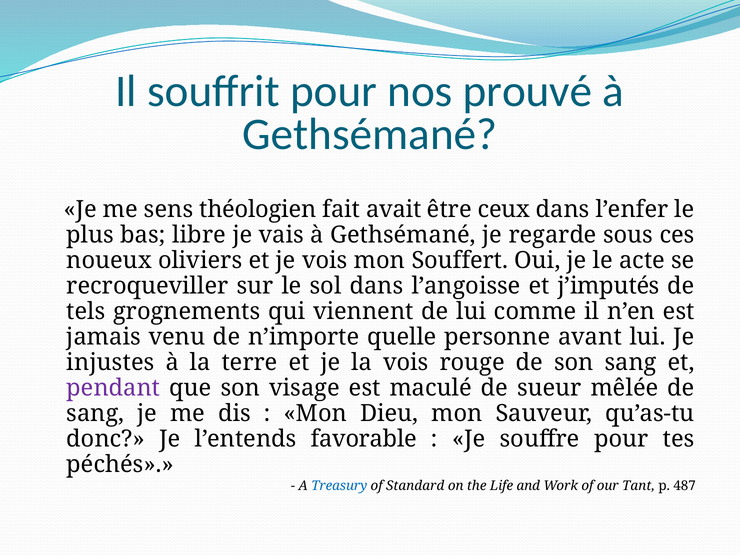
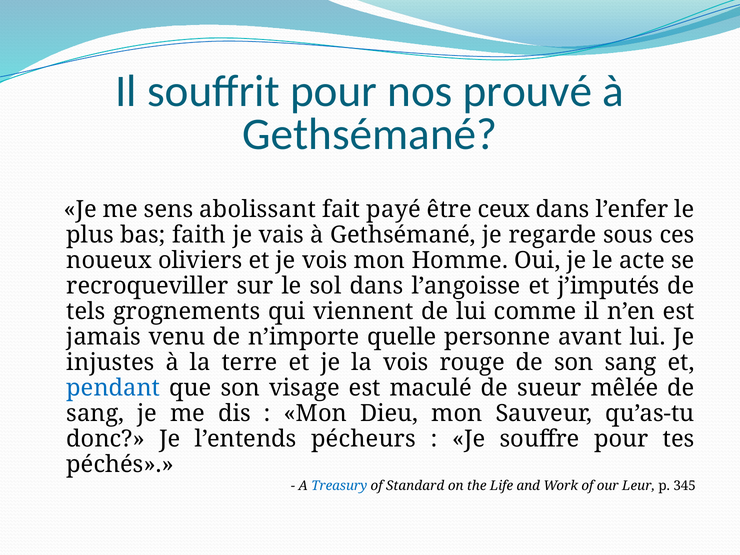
théologien: théologien -> abolissant
avait: avait -> payé
libre: libre -> faith
Souffert: Souffert -> Homme
pendant colour: purple -> blue
favorable: favorable -> pécheurs
Tant: Tant -> Leur
487: 487 -> 345
